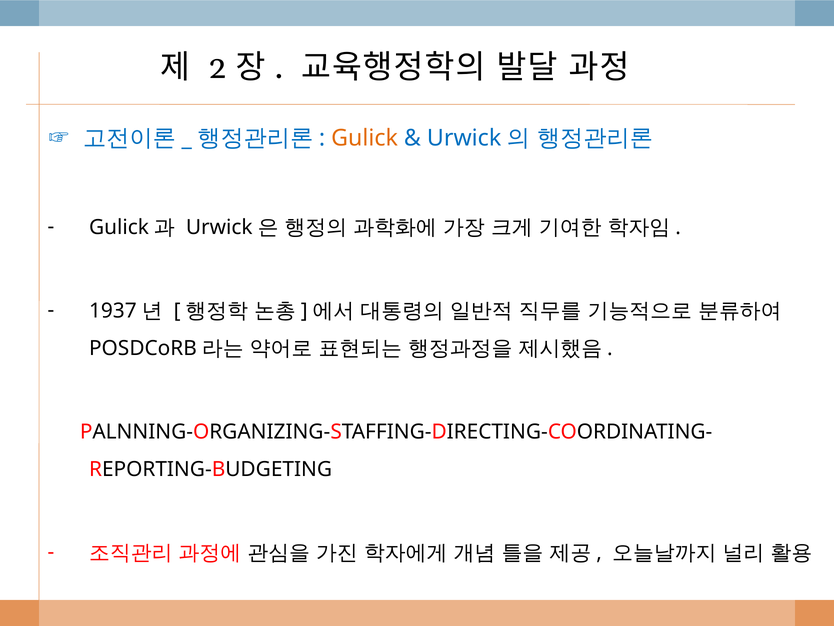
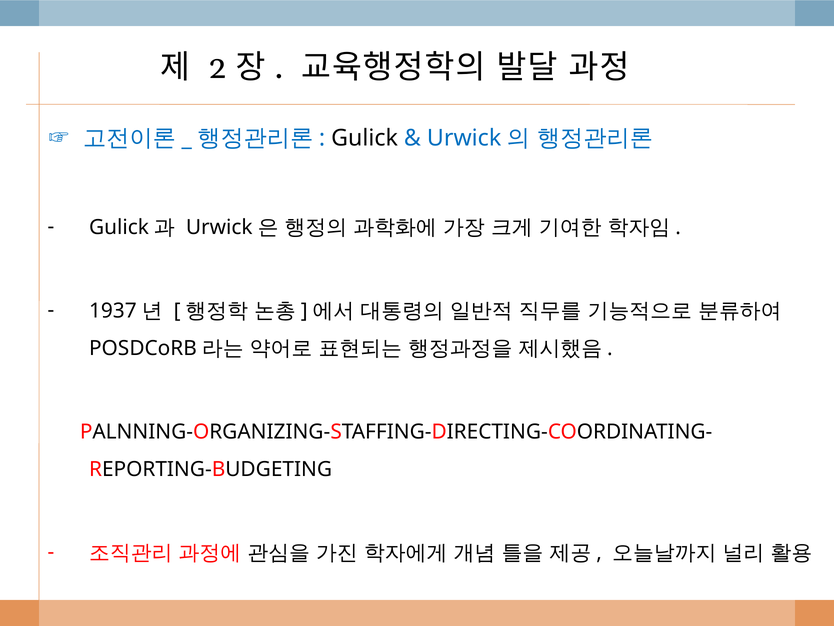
Gulick colour: orange -> black
